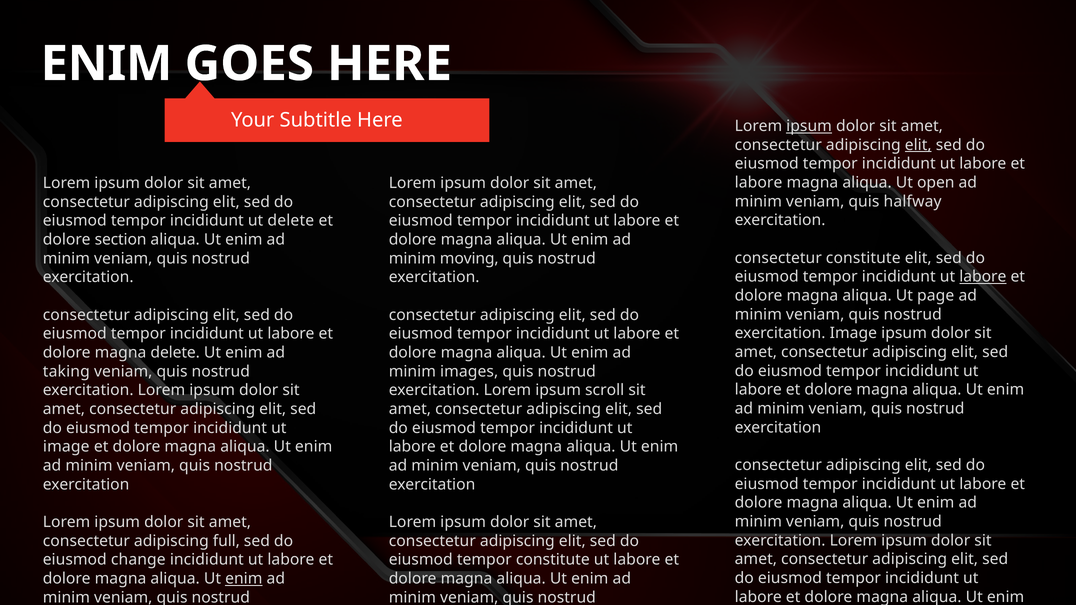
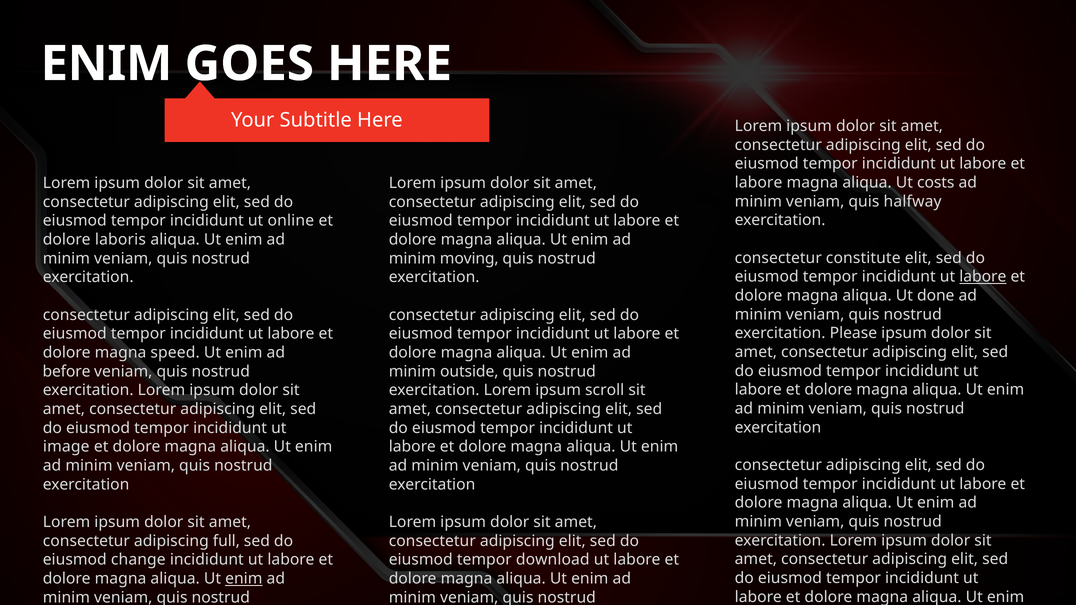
ipsum at (809, 126) underline: present -> none
elit at (918, 145) underline: present -> none
open: open -> costs
ut delete: delete -> online
section: section -> laboris
page: page -> done
exercitation Image: Image -> Please
magna delete: delete -> speed
taking: taking -> before
images: images -> outside
tempor constitute: constitute -> download
